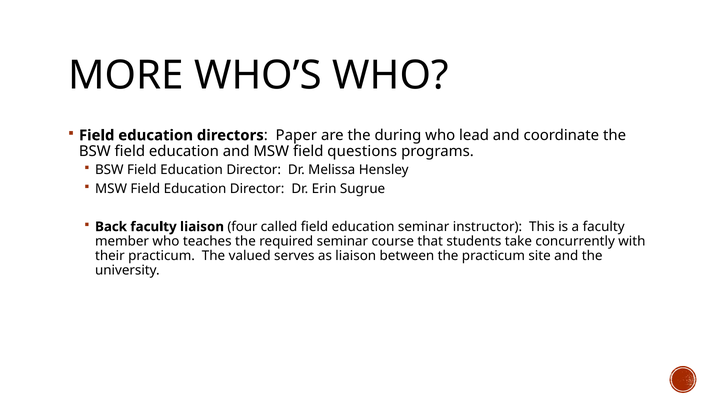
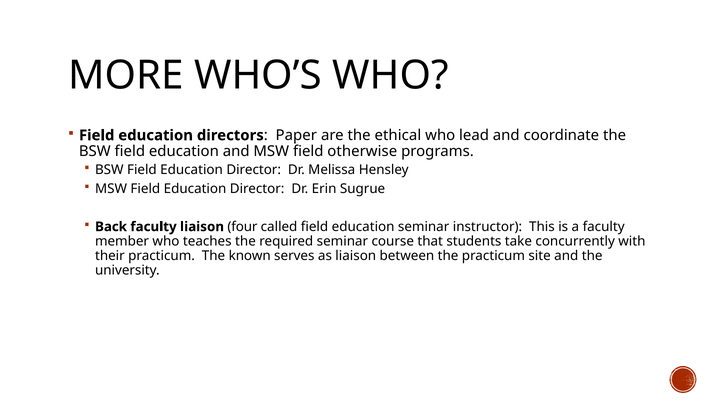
during: during -> ethical
questions: questions -> otherwise
valued: valued -> known
